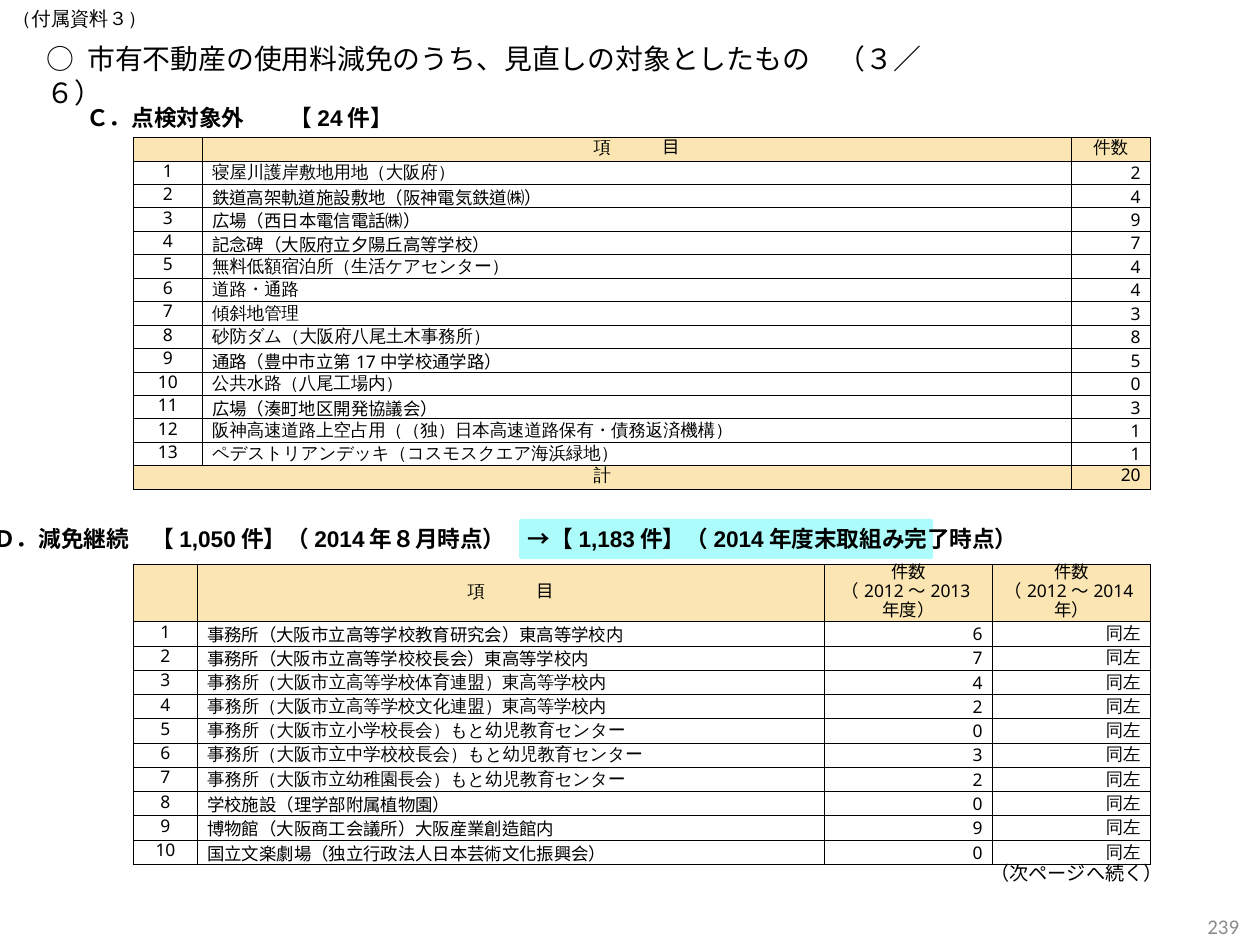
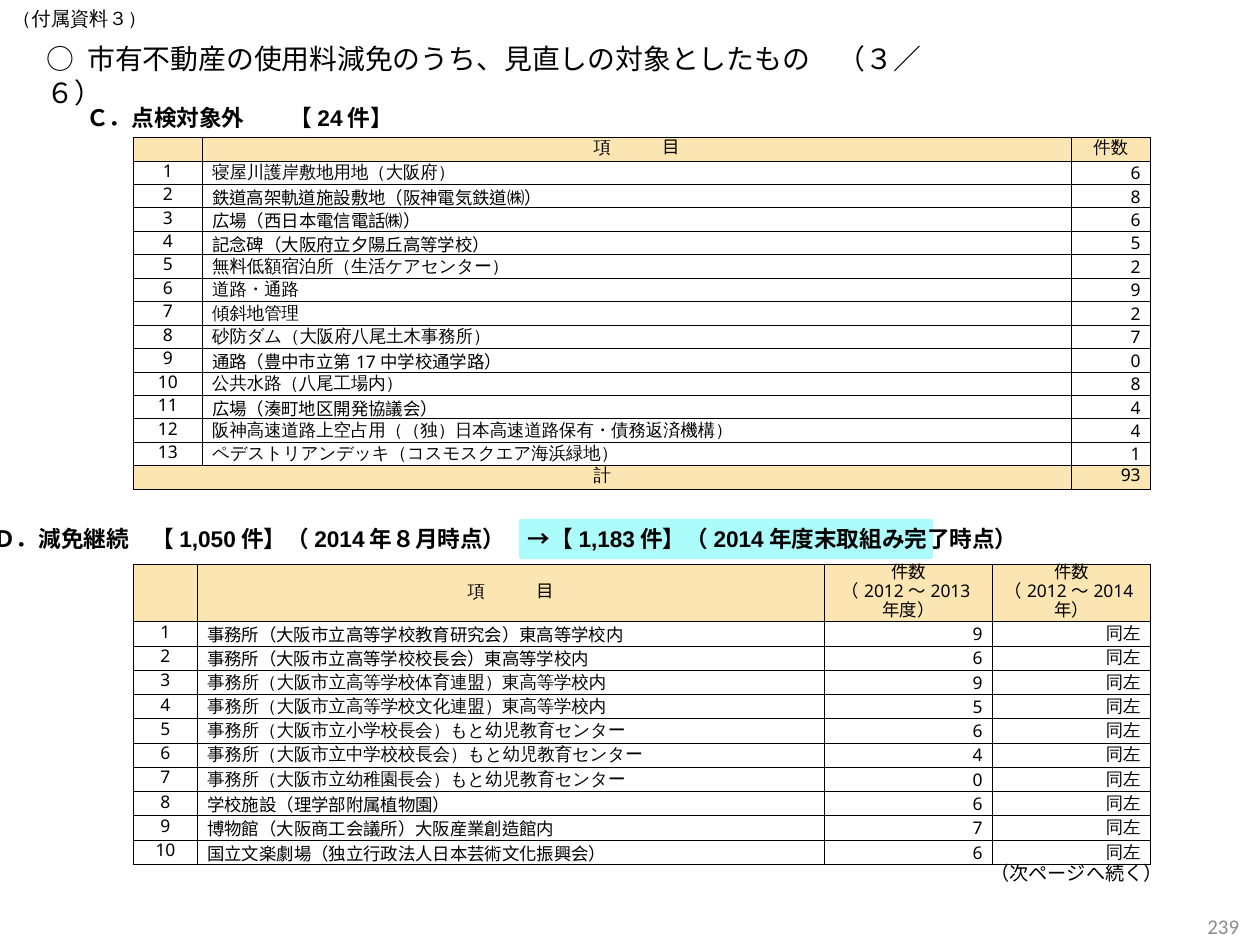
2 at (1136, 174): 2 -> 6
4 at (1136, 197): 4 -> 8
9 at (1136, 221): 9 -> 6
7 at (1136, 244): 7 -> 5
4 at (1136, 268): 4 -> 2
4 at (1136, 291): 4 -> 9
3 at (1136, 315): 3 -> 2
8 at (1136, 338): 8 -> 7
5 at (1136, 362): 5 -> 0
0 at (1136, 385): 0 -> 8
3 at (1136, 409): 3 -> 4
1 at (1136, 432): 1 -> 4
20: 20 -> 93
6 at (978, 635): 6 -> 9
7 at (978, 659): 7 -> 6
4 at (978, 684): 4 -> 9
2 at (978, 708): 2 -> 5
0 at (978, 732): 0 -> 6
3 at (978, 757): 3 -> 4
2 at (978, 781): 2 -> 0
0 at (978, 805): 0 -> 6
9 at (978, 829): 9 -> 7
0 at (978, 854): 0 -> 6
